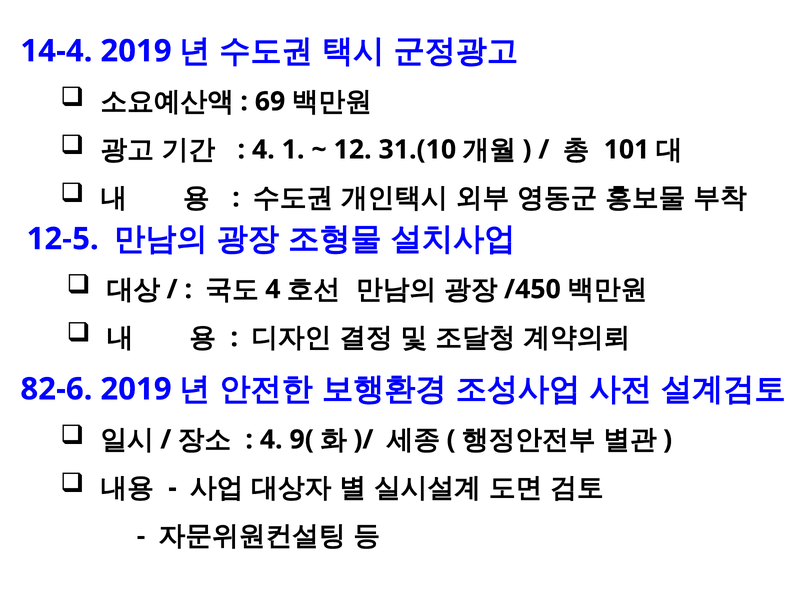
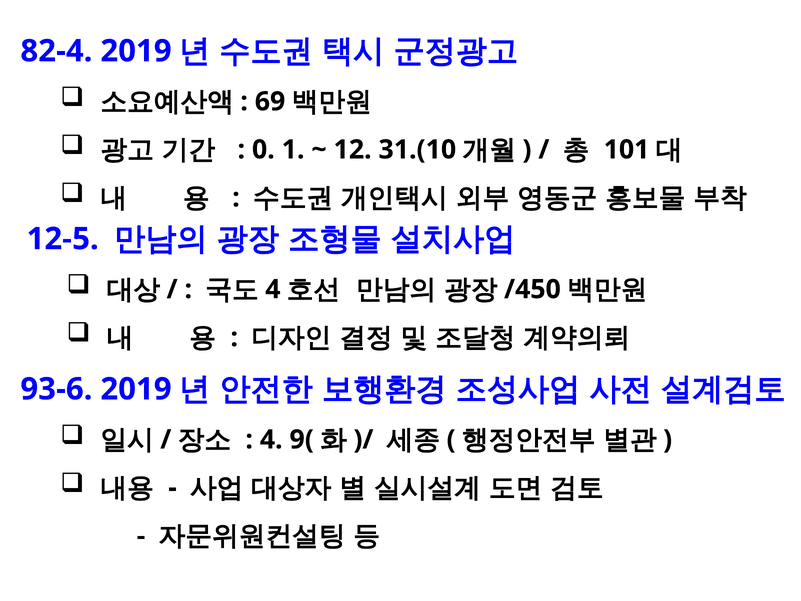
14-4: 14-4 -> 82-4
4 at (263, 150): 4 -> 0
82-6: 82-6 -> 93-6
